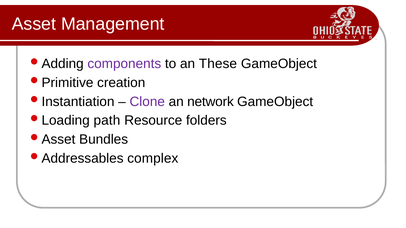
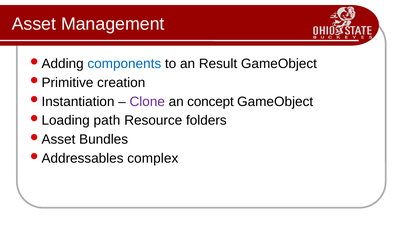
components colour: purple -> blue
These: These -> Result
network: network -> concept
